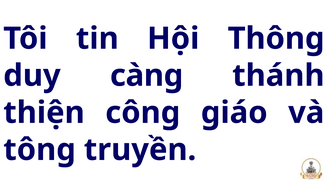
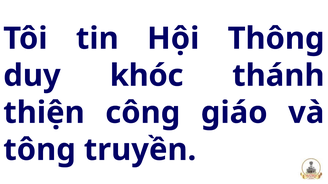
càng: càng -> khóc
